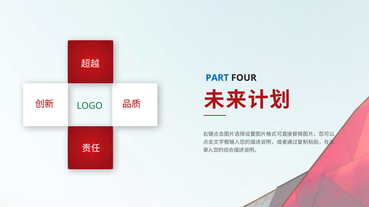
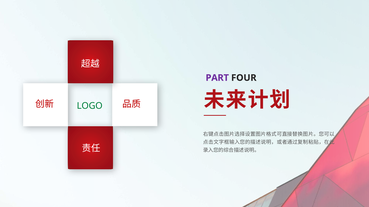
PART colour: blue -> purple
